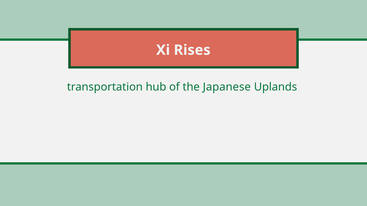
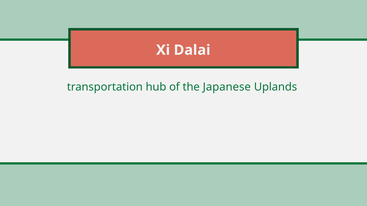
Rises: Rises -> Dalai
